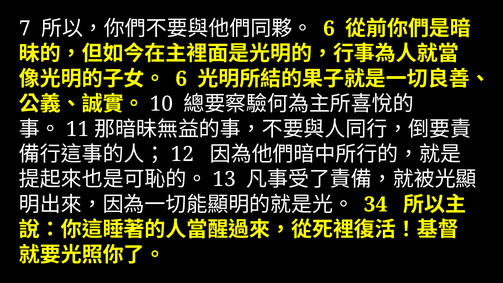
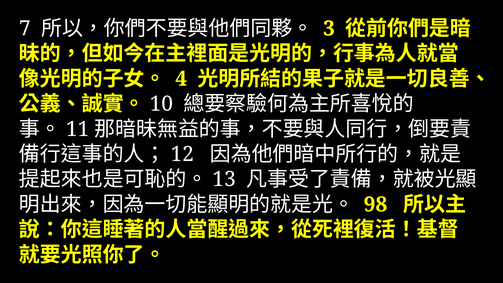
6 at (329, 29): 6 -> 3
6 at (181, 79): 6 -> 4
34: 34 -> 98
